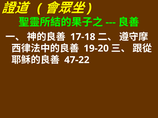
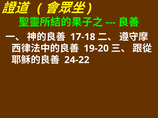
47-22: 47-22 -> 24-22
